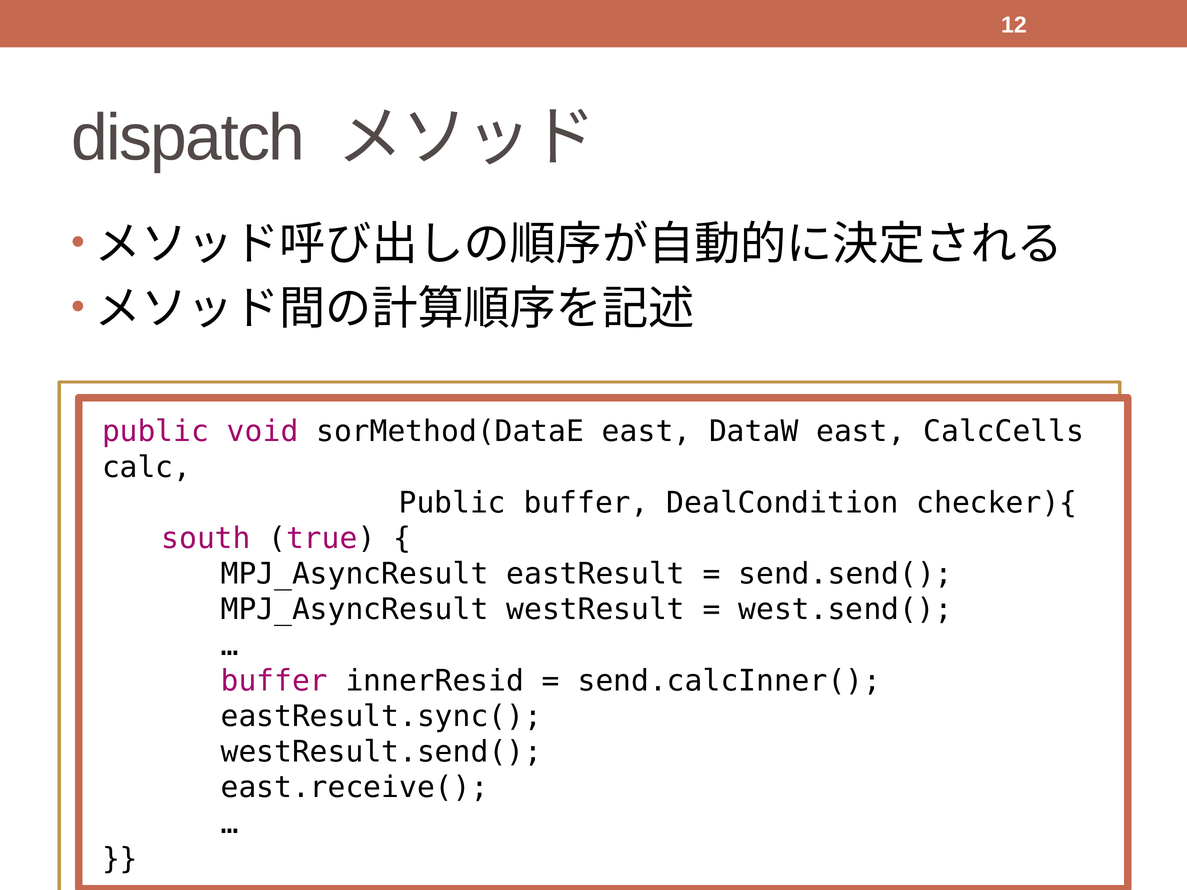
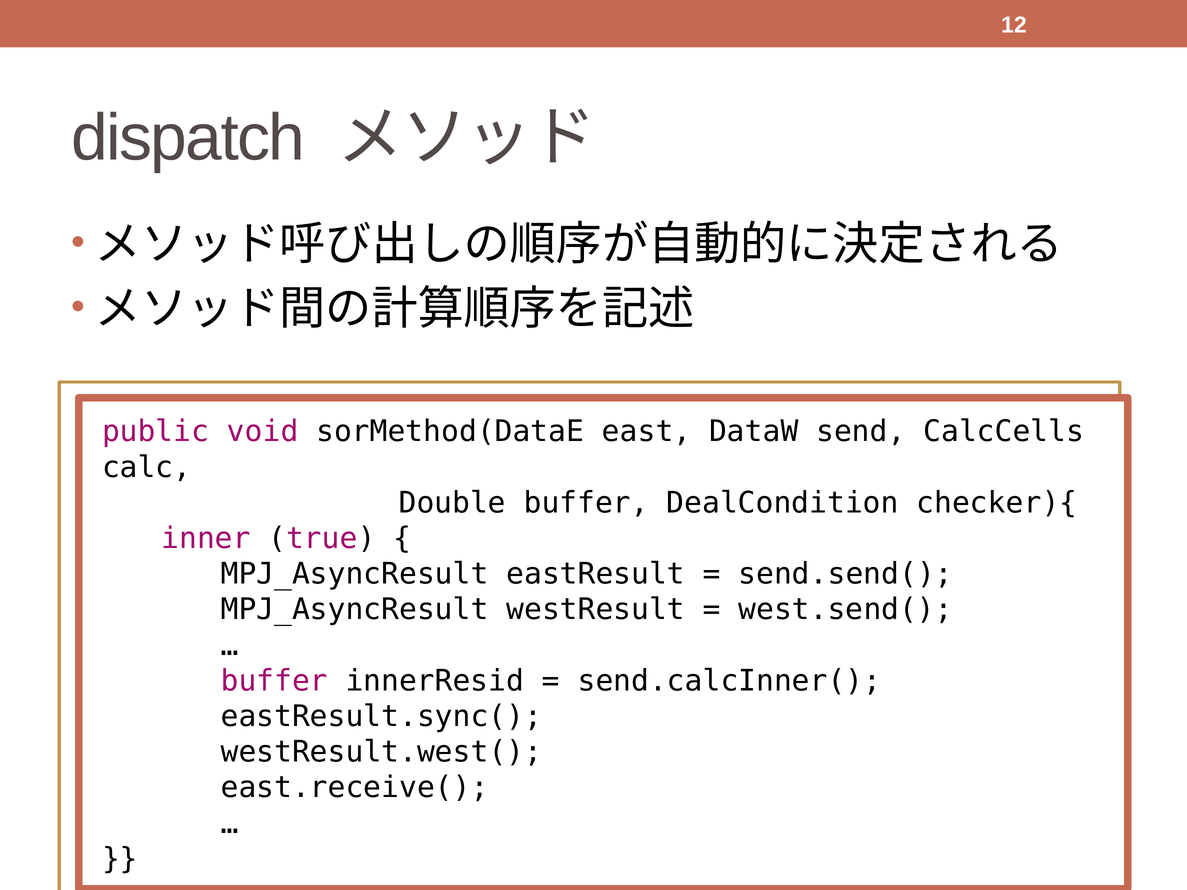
DataW east: east -> send
Public at (452, 503): Public -> Double
south: south -> inner
westResult.send(: westResult.send( -> westResult.west(
